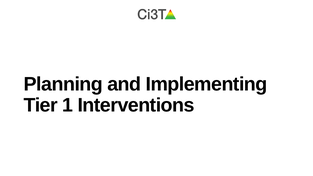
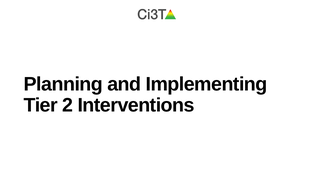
1: 1 -> 2
